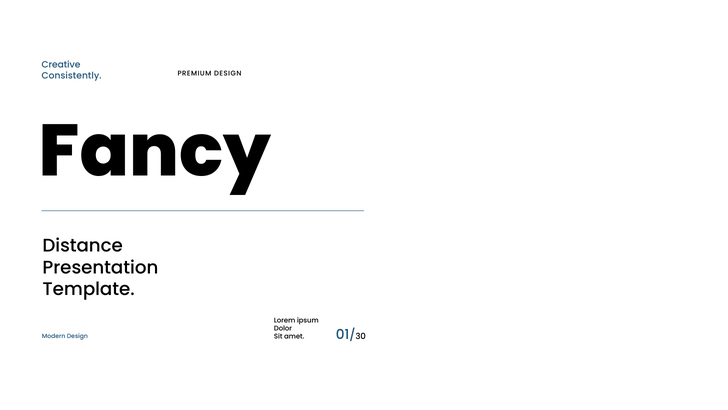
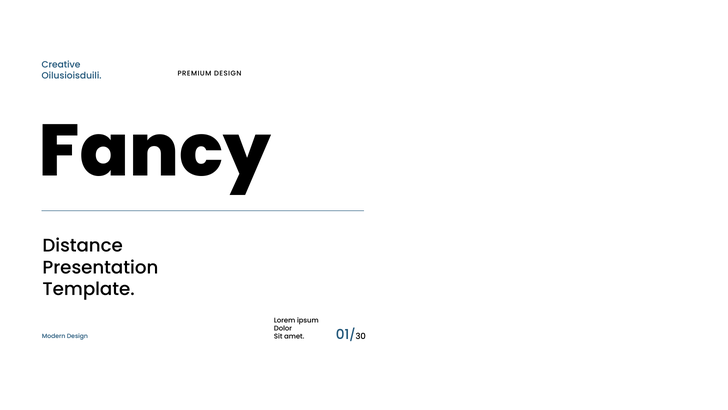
Consistently: Consistently -> Oilusioisduili
